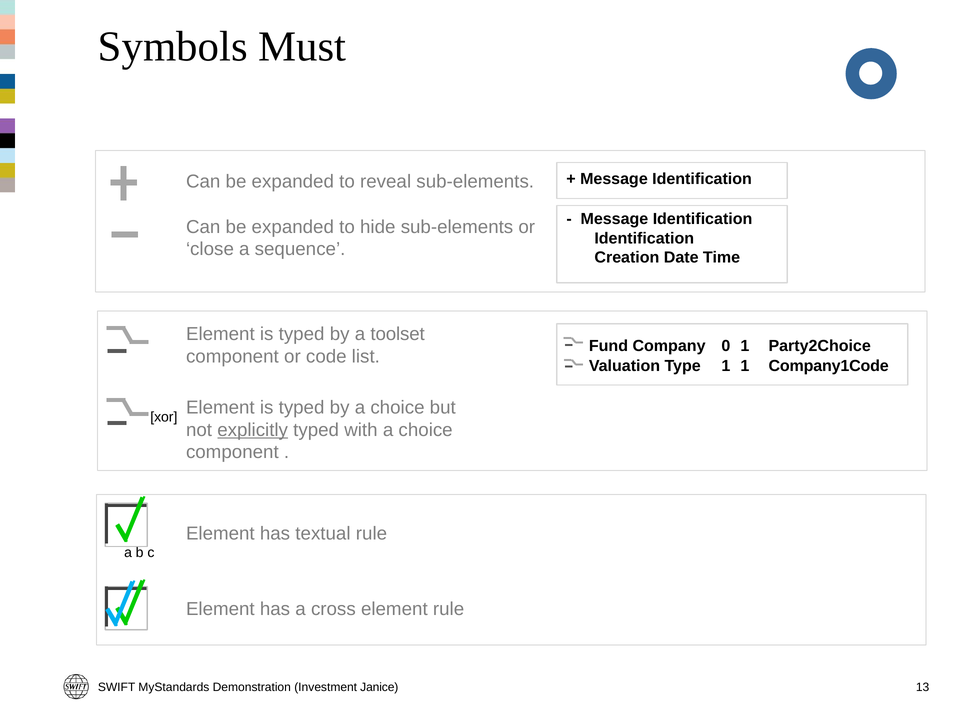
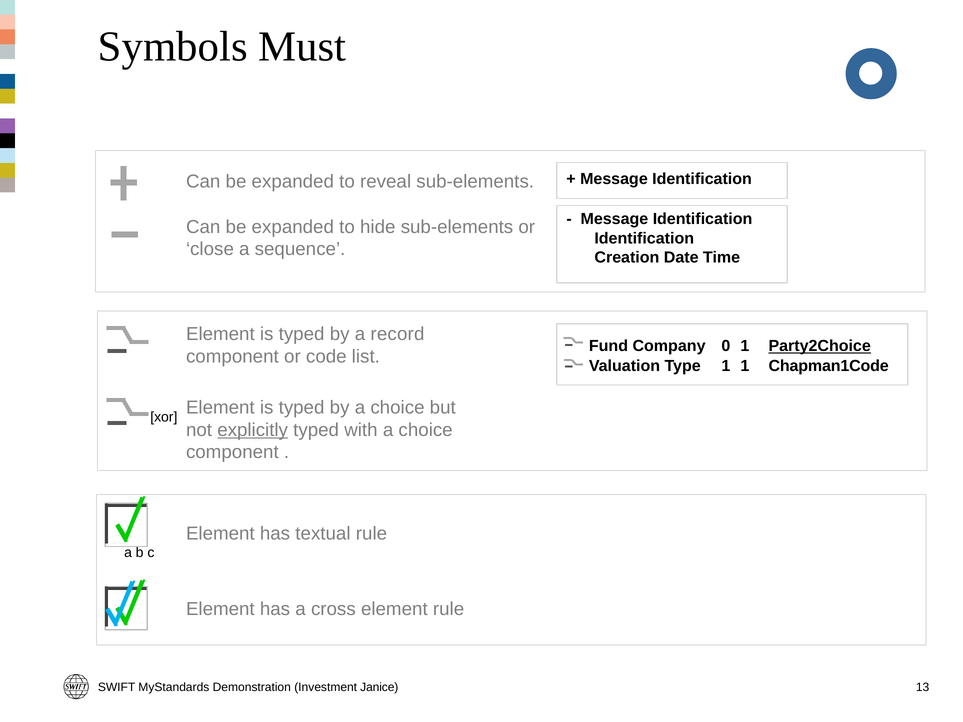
toolset: toolset -> record
Party2Choice underline: none -> present
Company1Code: Company1Code -> Chapman1Code
